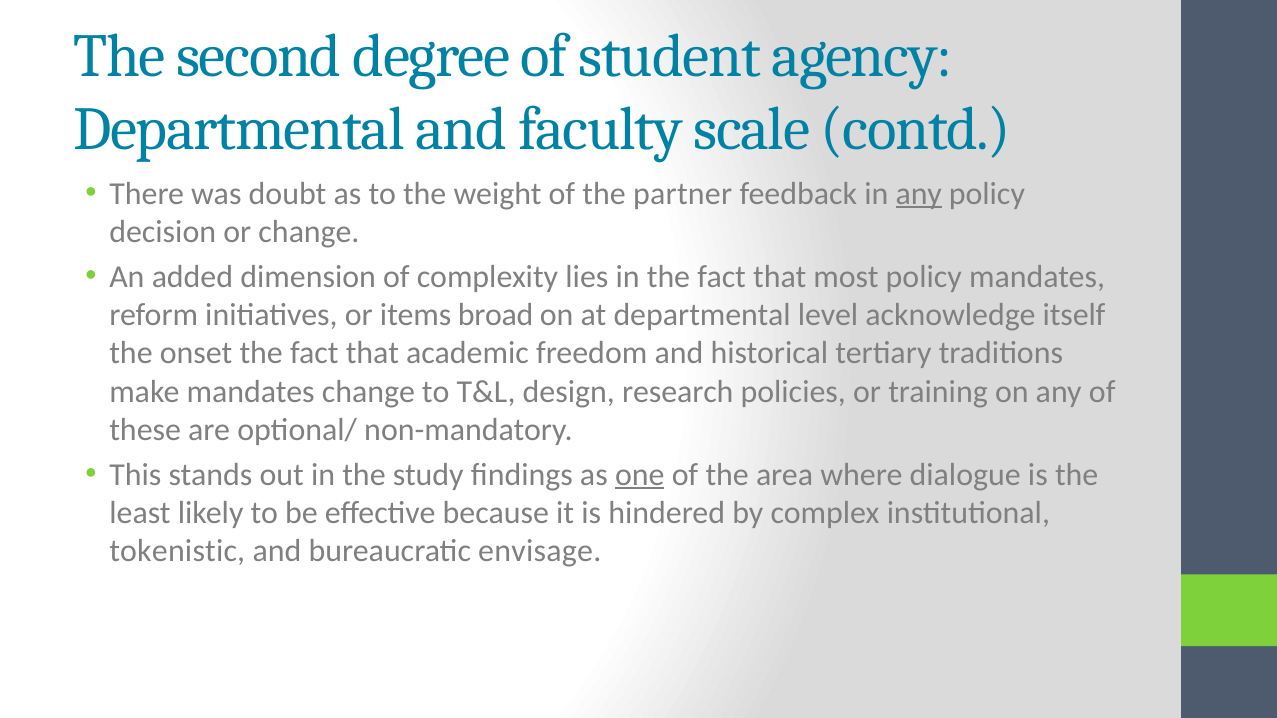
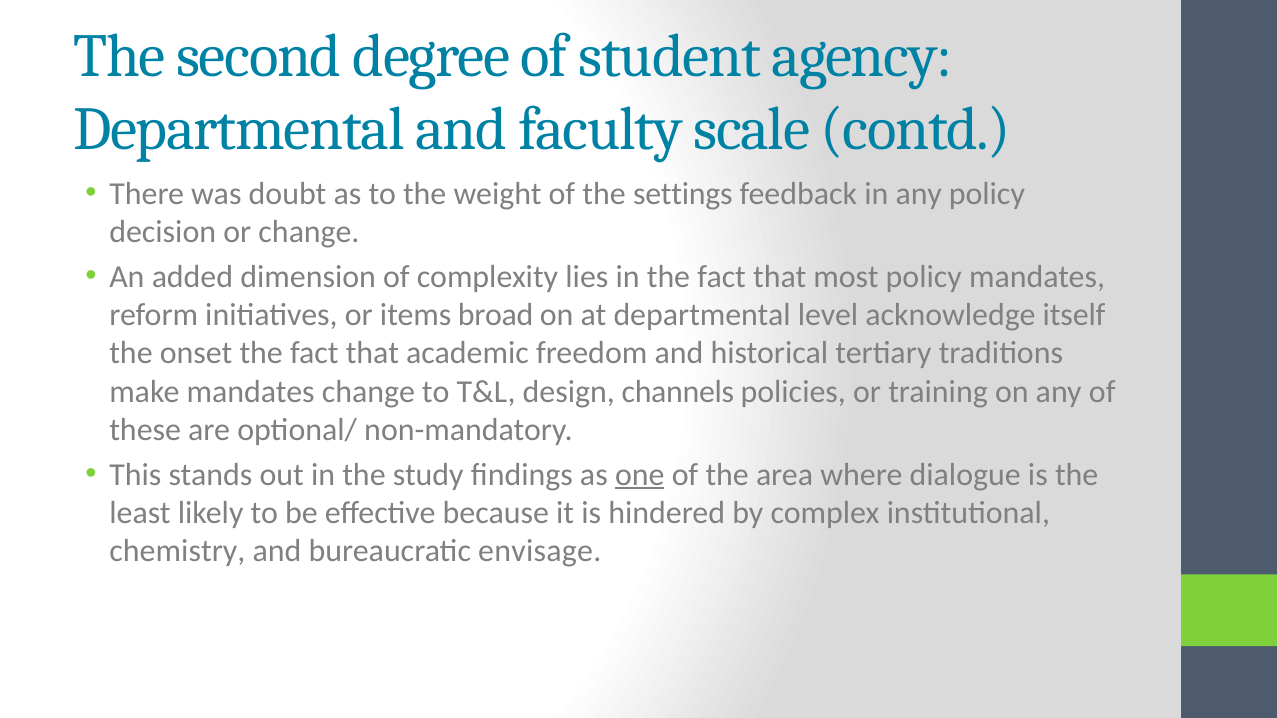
partner: partner -> settings
any at (919, 194) underline: present -> none
research: research -> channels
tokenistic: tokenistic -> chemistry
